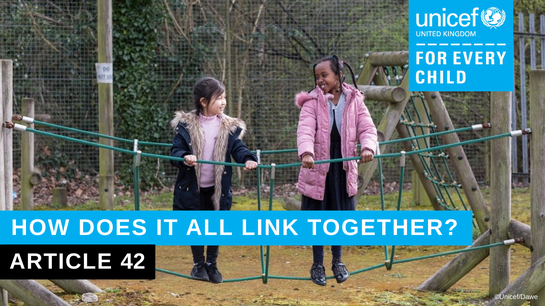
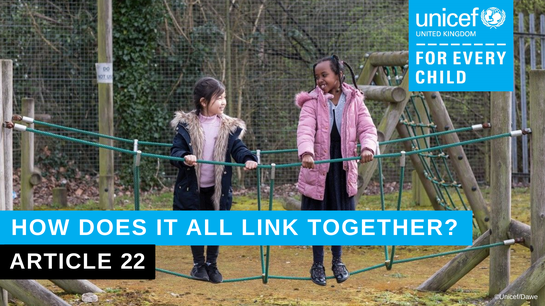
42: 42 -> 22
